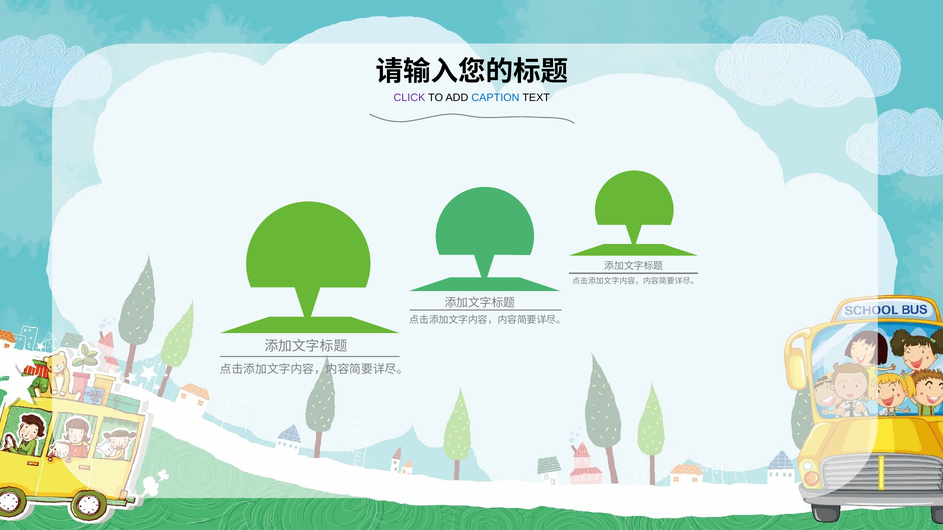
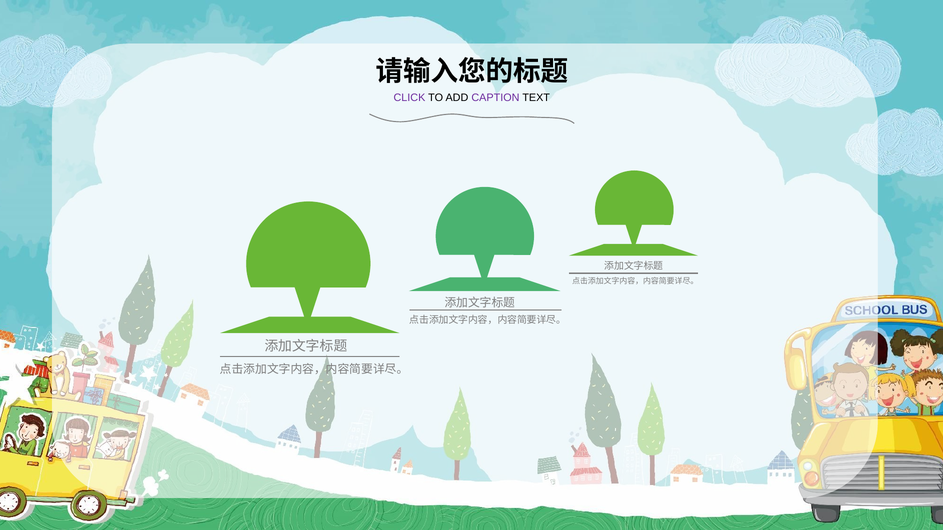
CAPTION colour: blue -> purple
